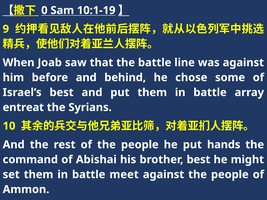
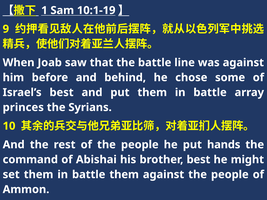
0: 0 -> 1
entreat: entreat -> princes
battle meet: meet -> them
